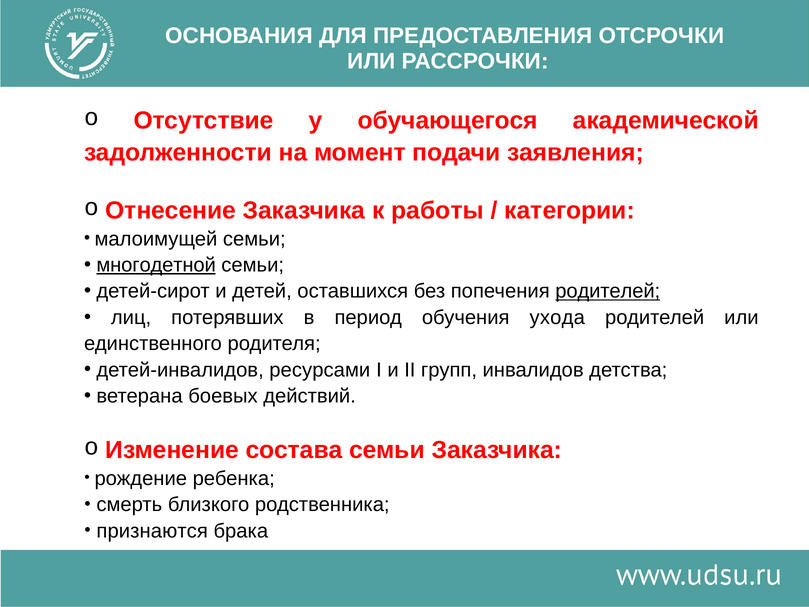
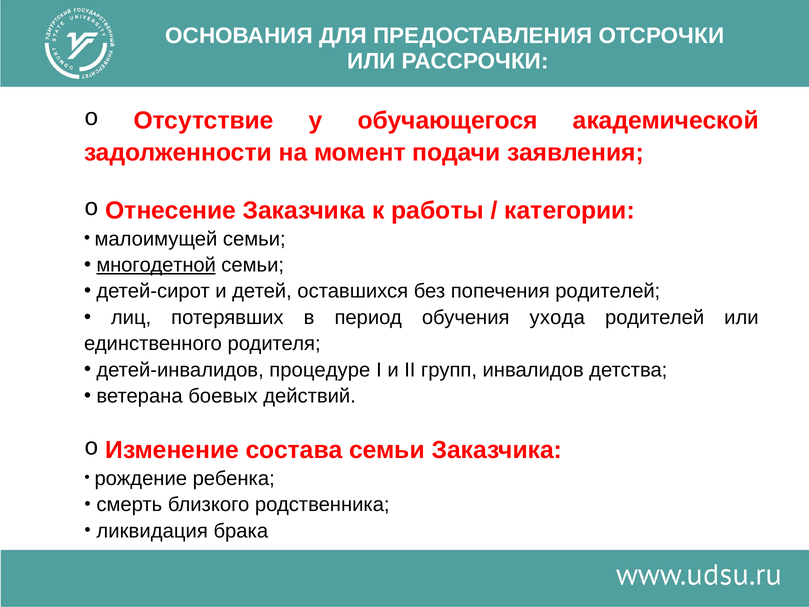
родителей at (608, 291) underline: present -> none
ресурсами: ресурсами -> процедуре
признаются: признаются -> ликвидация
